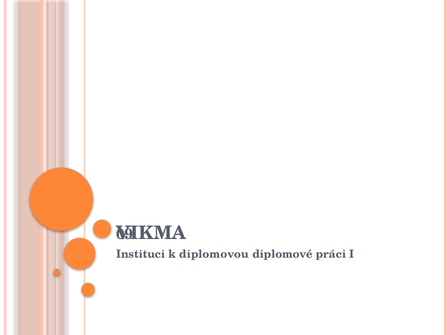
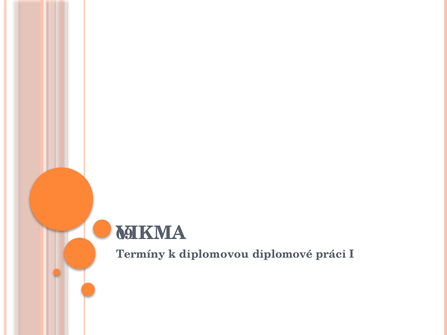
Instituci: Instituci -> Termíny
